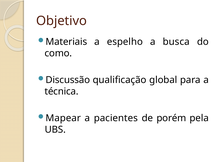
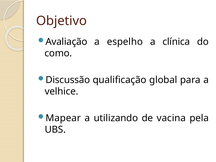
Materiais: Materiais -> Avaliação
busca: busca -> clínica
técnica: técnica -> velhice
pacientes: pacientes -> utilizando
porém: porém -> vacina
